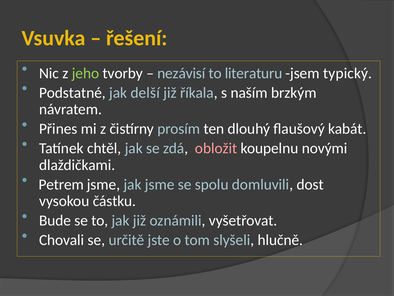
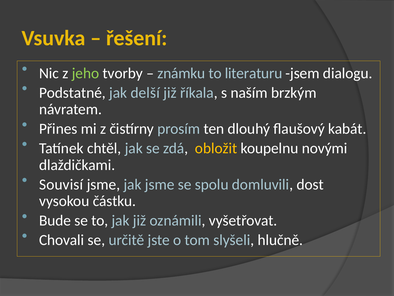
nezávisí: nezávisí -> známku
typický: typický -> dialogu
obložit colour: pink -> yellow
Petrem: Petrem -> Souvisí
